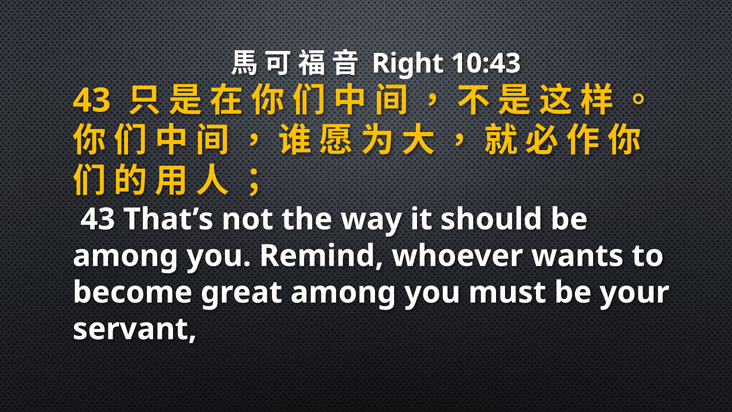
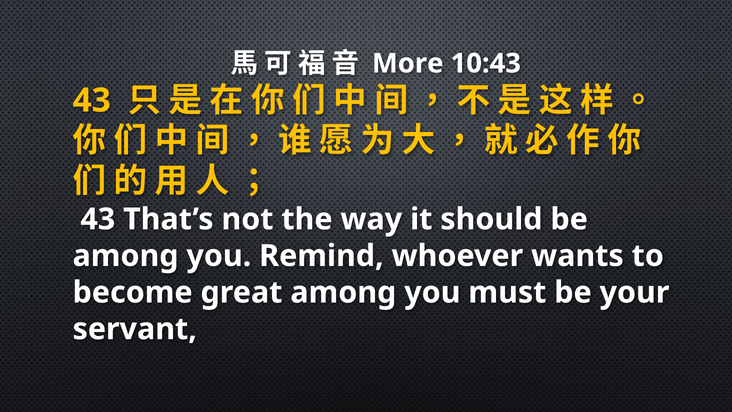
Right: Right -> More
